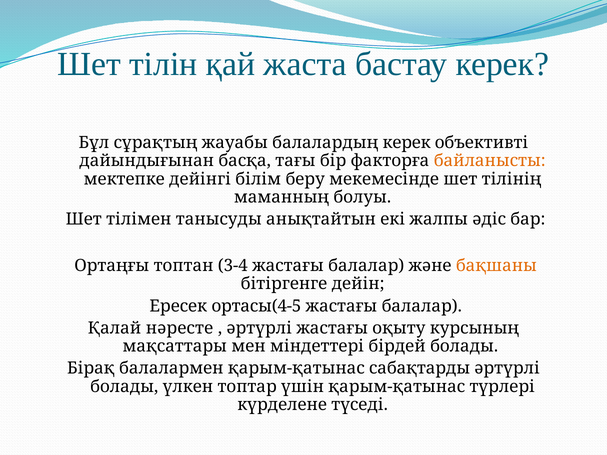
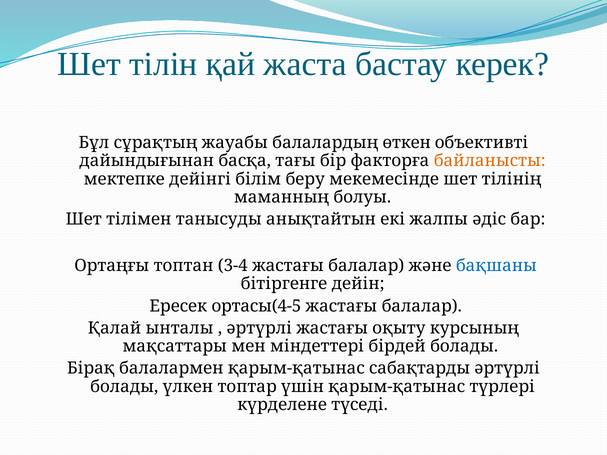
балалардың керек: керек -> өткен
бақшаны colour: orange -> blue
нәресте: нәресте -> ынталы
